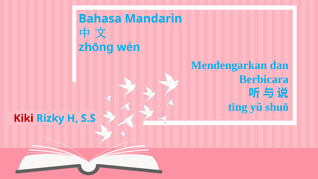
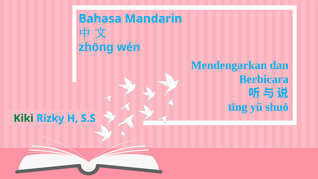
Kiki colour: red -> green
